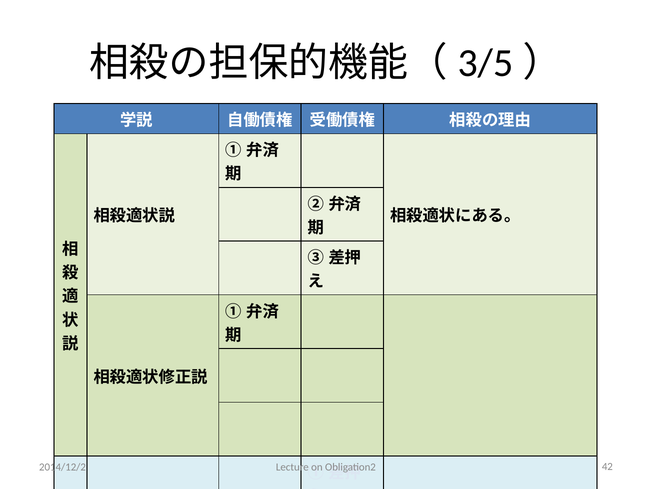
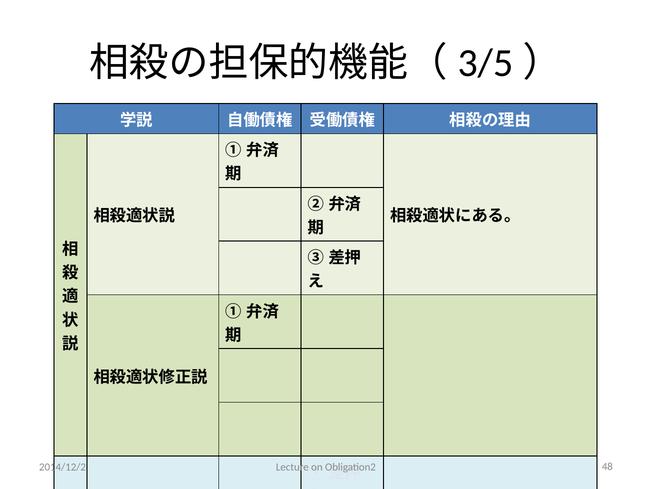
42: 42 -> 48
